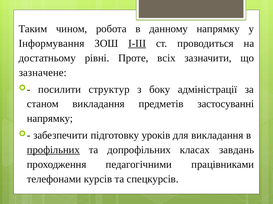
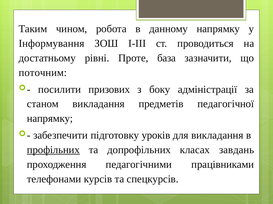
І-ІІІ underline: present -> none
всіх: всіх -> база
зазначене: зазначене -> поточним
структур: структур -> призових
застосуванні: застосуванні -> педагогічної
